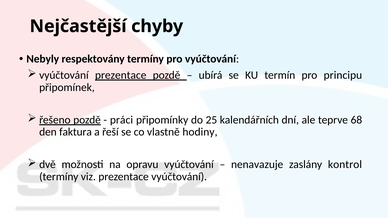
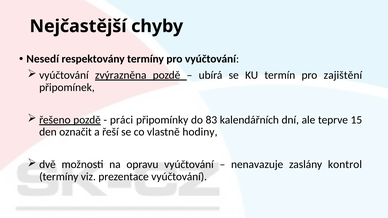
Nebyly: Nebyly -> Nesedí
vyúčtování prezentace: prezentace -> zvýrazněna
principu: principu -> zajištění
25: 25 -> 83
68: 68 -> 15
faktura: faktura -> označit
